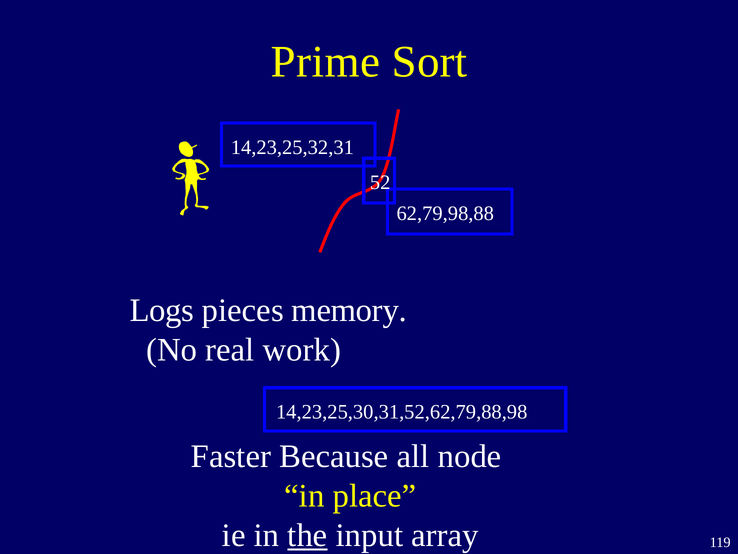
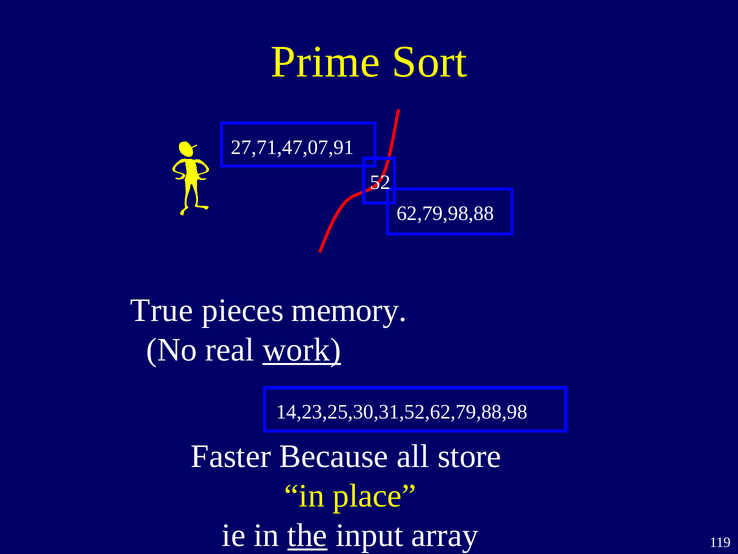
14,23,25,32,31: 14,23,25,32,31 -> 27,71,47,07,91
Logs: Logs -> True
work underline: none -> present
node: node -> store
